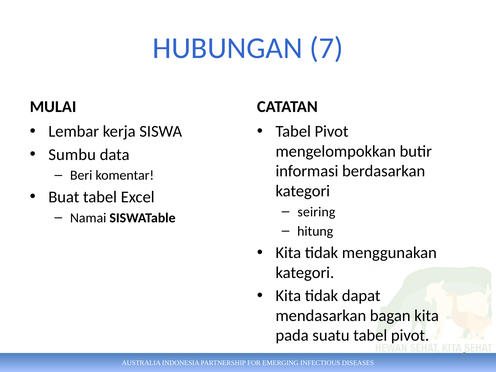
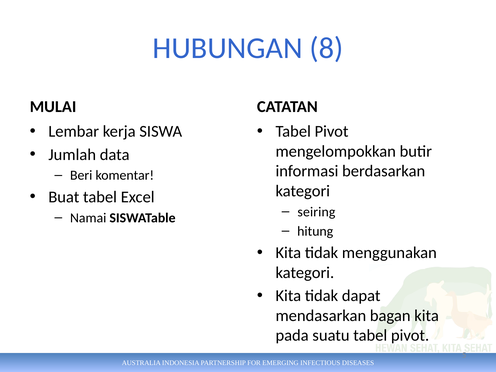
7: 7 -> 8
Sumbu: Sumbu -> Jumlah
